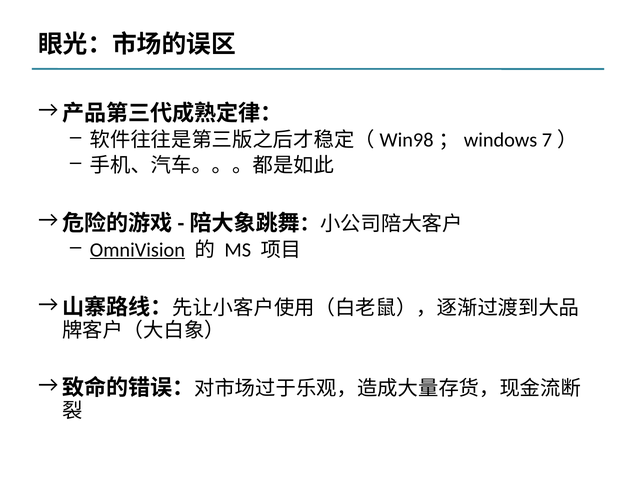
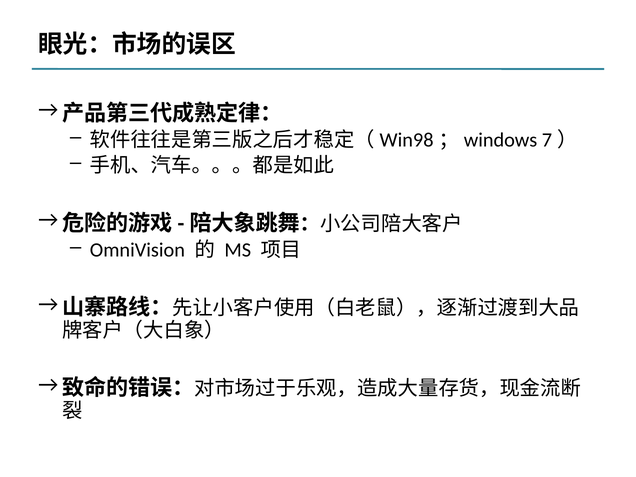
OmniVision underline: present -> none
